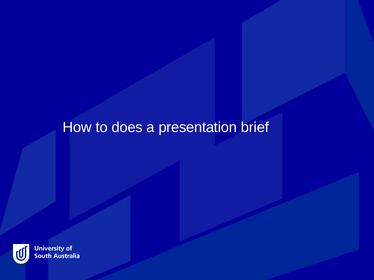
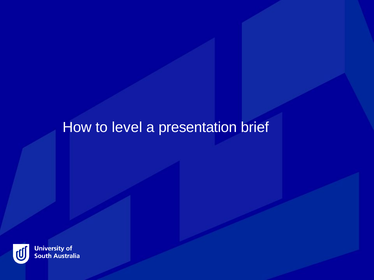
does: does -> level
